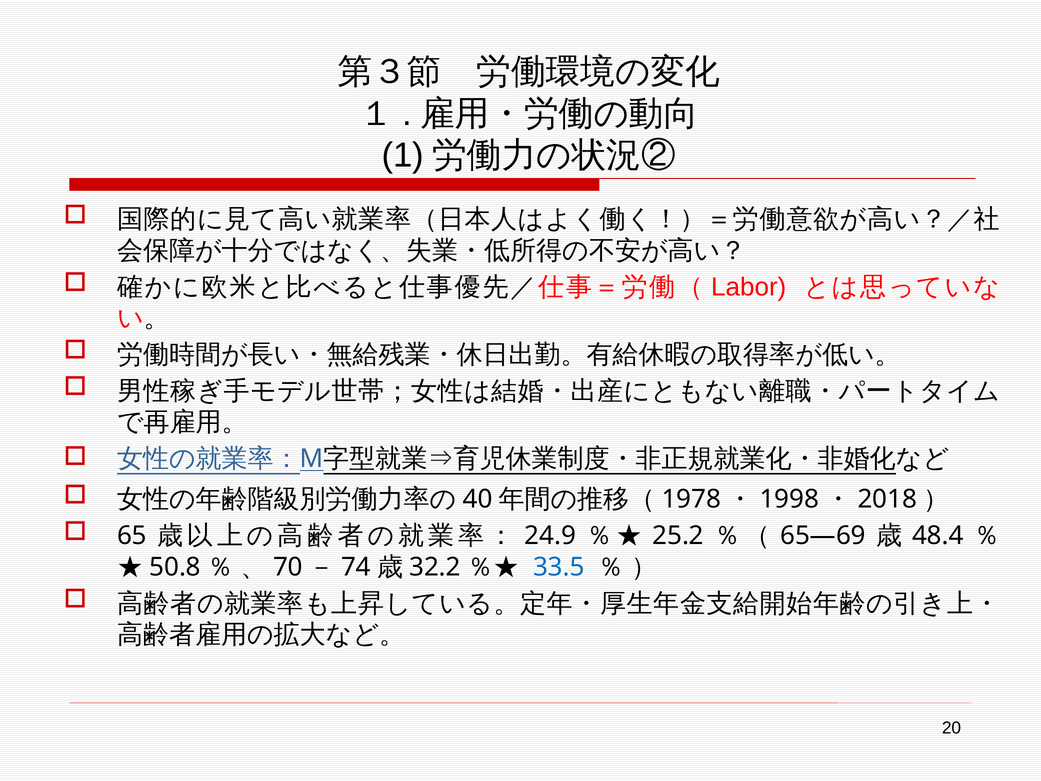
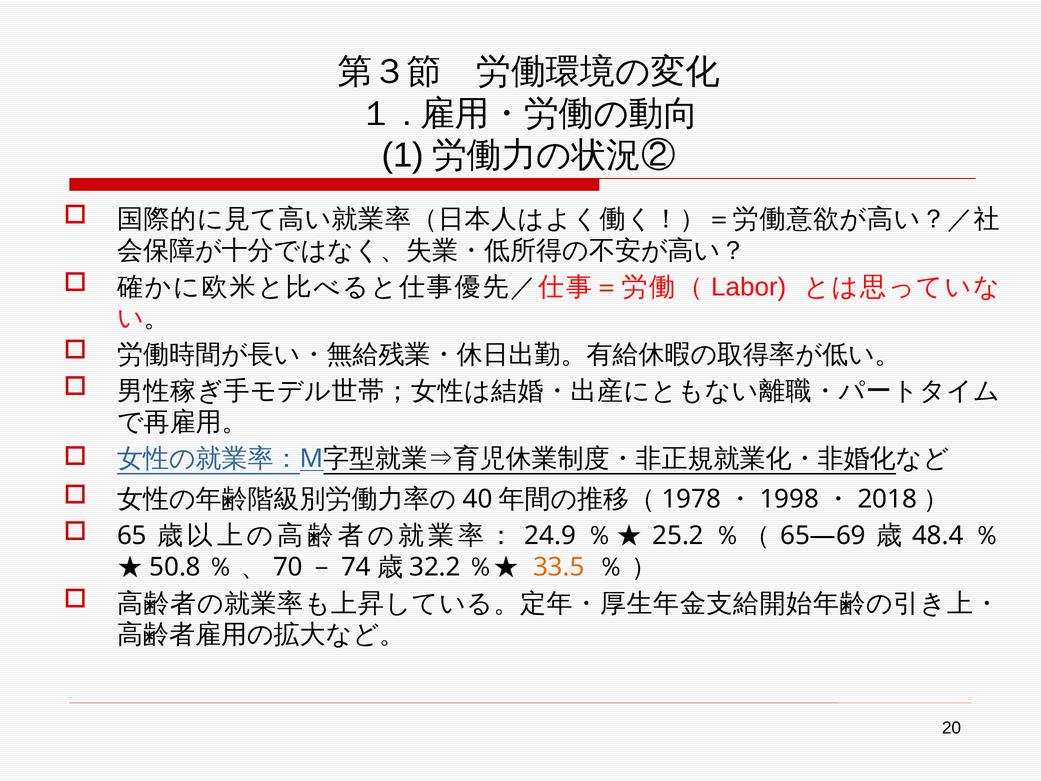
33.5 colour: blue -> orange
